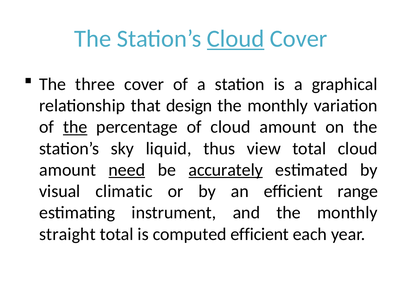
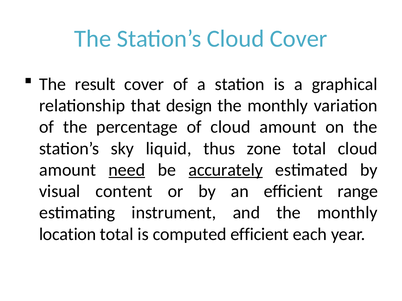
Cloud at (236, 39) underline: present -> none
three: three -> result
the at (75, 127) underline: present -> none
view: view -> zone
climatic: climatic -> content
straight: straight -> location
